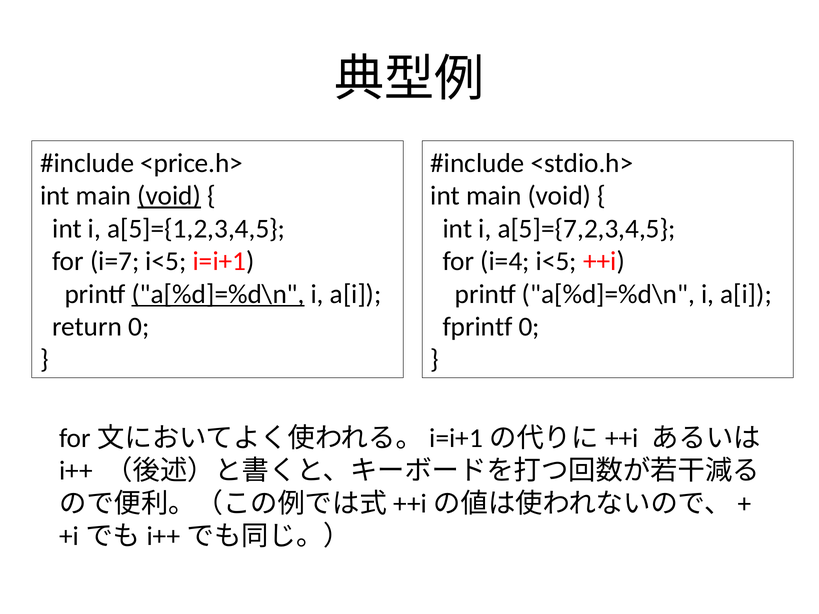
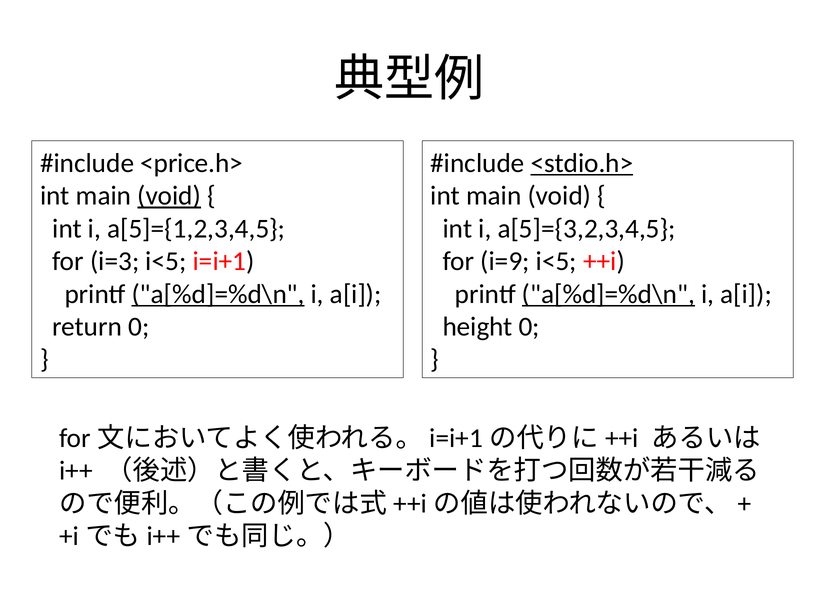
<stdio.h> underline: none -> present
a[5]={7,2,3,4,5: a[5]={7,2,3,4,5 -> a[5]={3,2,3,4,5
i=7: i=7 -> i=3
i=4: i=4 -> i=9
a[%d]=%d\n at (608, 294) underline: none -> present
fprintf: fprintf -> height
